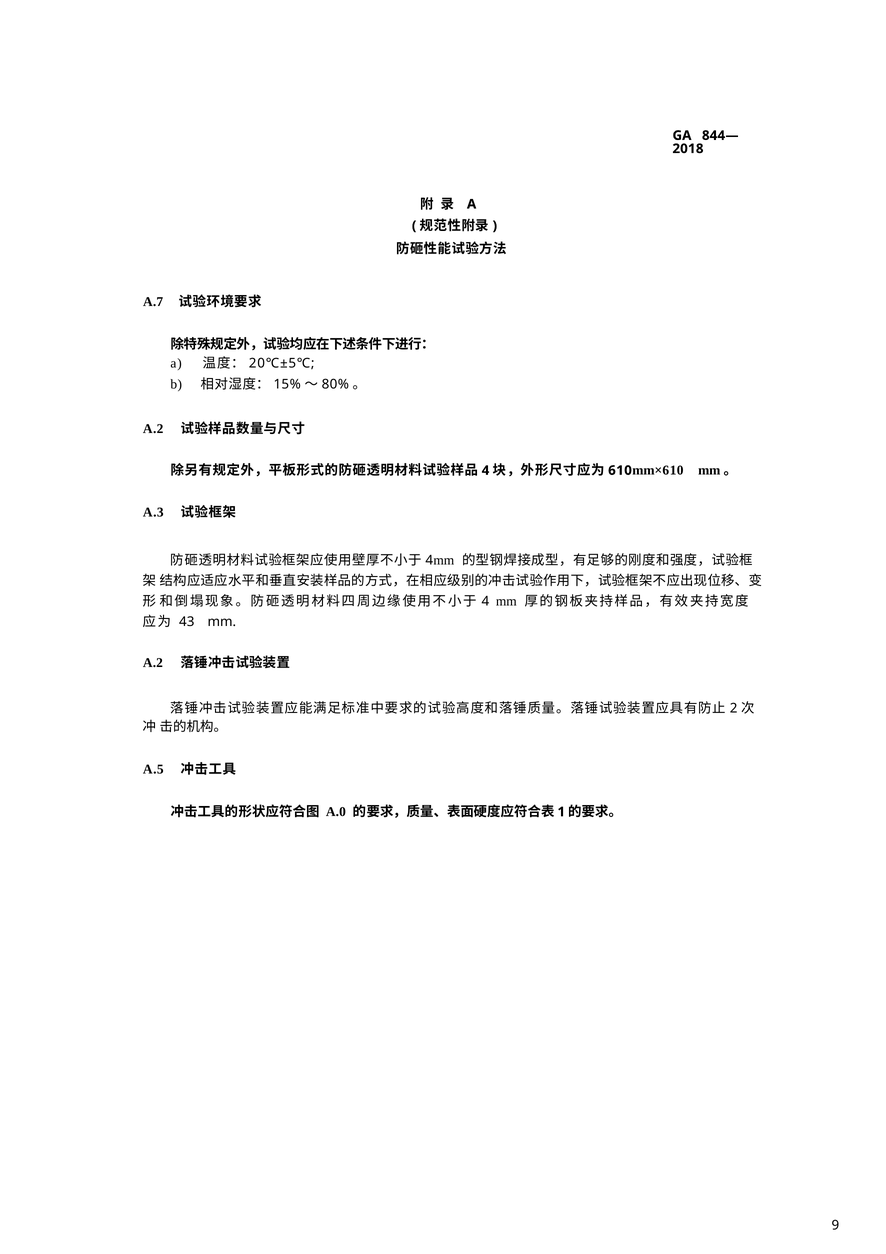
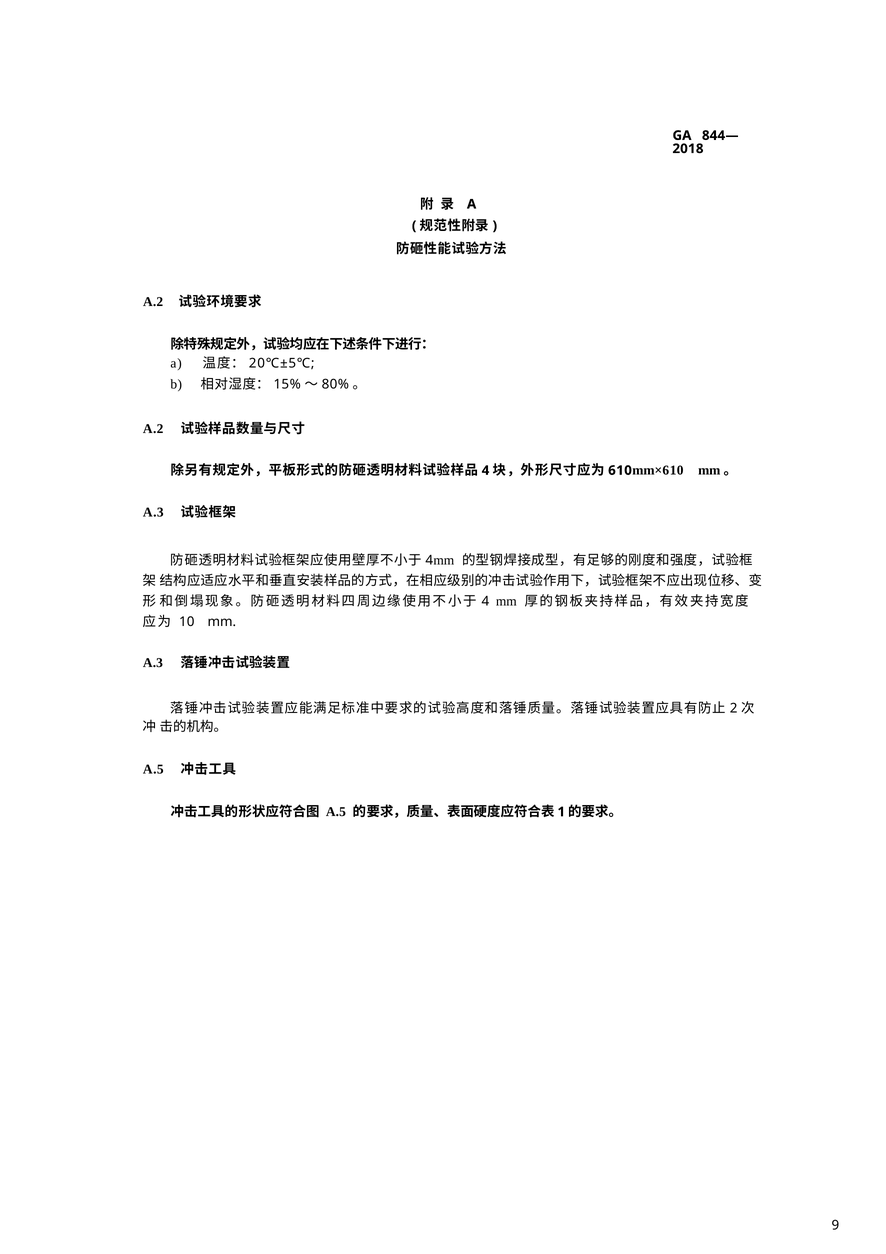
A.7 at (153, 302): A.7 -> A.2
43: 43 -> 10
A.2 at (153, 663): A.2 -> A.3
A.0 at (336, 812): A.0 -> A.5
